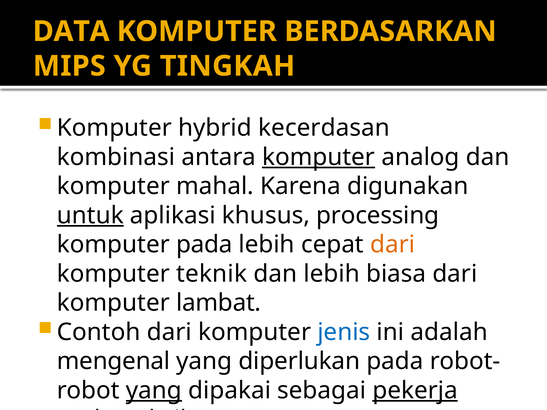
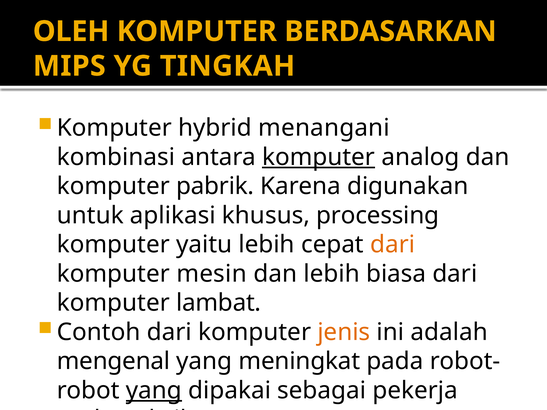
DATA: DATA -> OLEH
kecerdasan: kecerdasan -> menangani
komputer mahal: mahal -> pabrik
untuk underline: present -> none
komputer pada: pada -> yaitu
teknik: teknik -> mesin
jenis colour: blue -> orange
diperlukan: diperlukan -> meningkat
pekerja underline: present -> none
